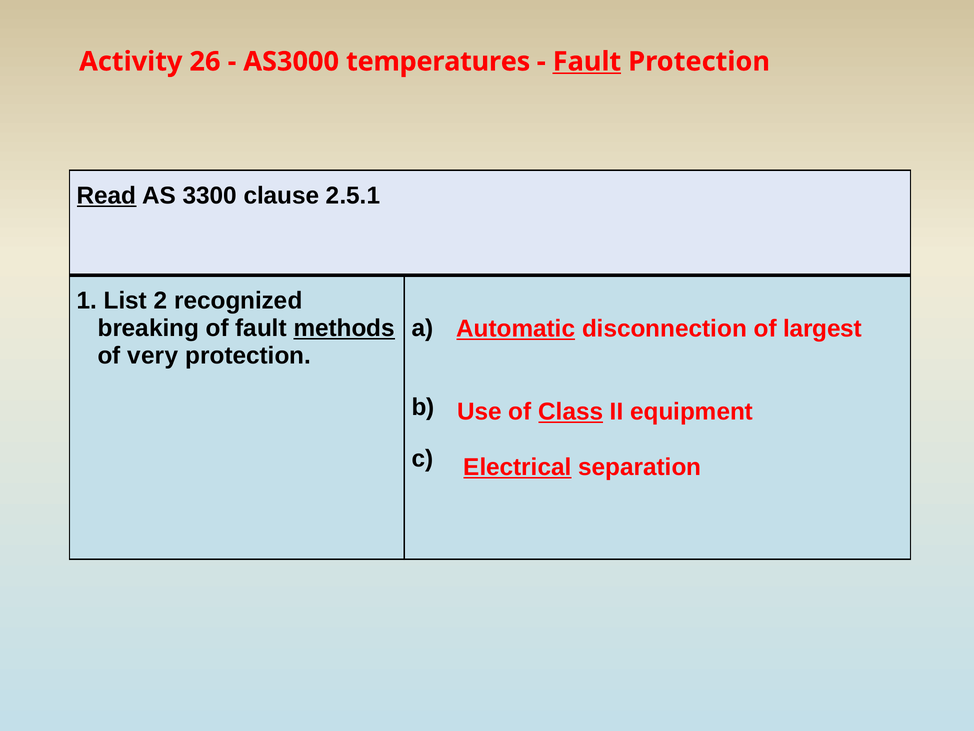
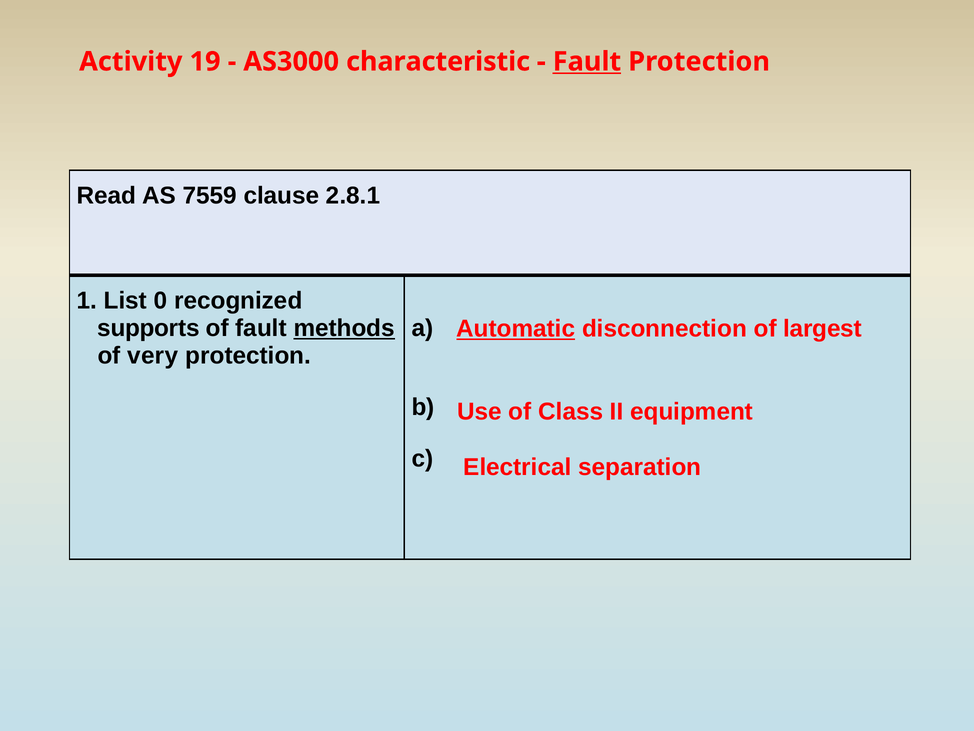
26: 26 -> 19
temperatures: temperatures -> characteristic
Read underline: present -> none
3300: 3300 -> 7559
2.5.1: 2.5.1 -> 2.8.1
2: 2 -> 0
breaking: breaking -> supports
Class underline: present -> none
Electrical underline: present -> none
